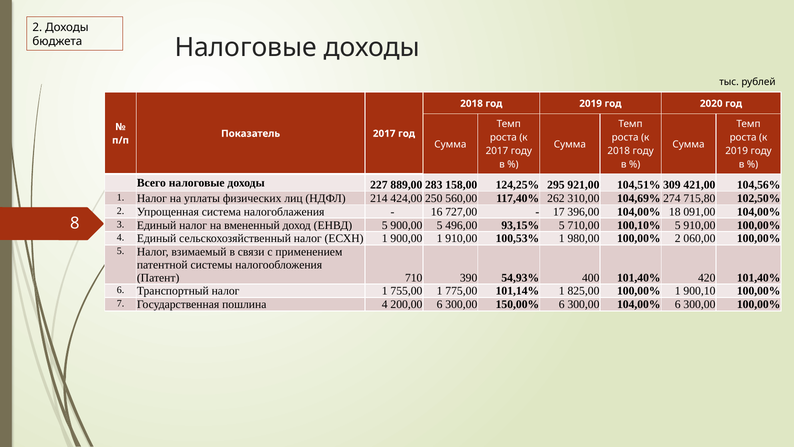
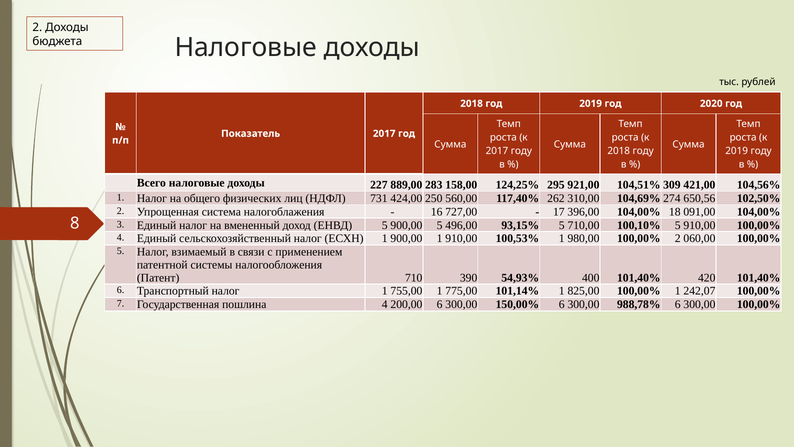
уплаты: уплаты -> общего
214: 214 -> 731
715,80: 715,80 -> 650,56
900,10: 900,10 -> 242,07
300,00 104,00%: 104,00% -> 988,78%
